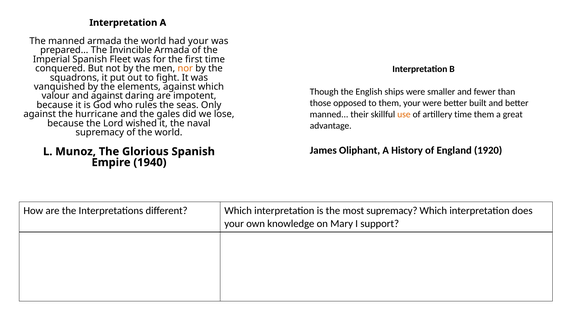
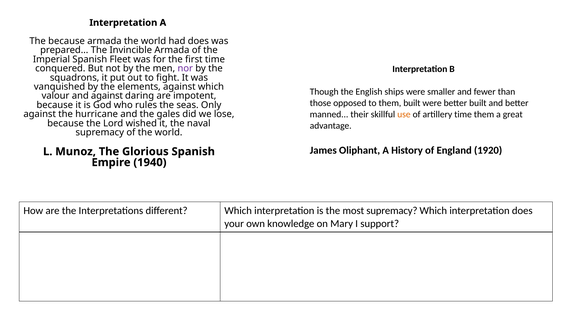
The manned: manned -> because
had your: your -> does
nor colour: orange -> purple
them your: your -> built
